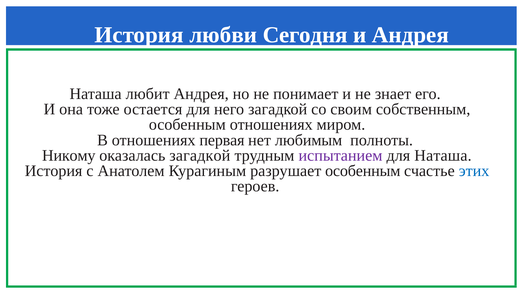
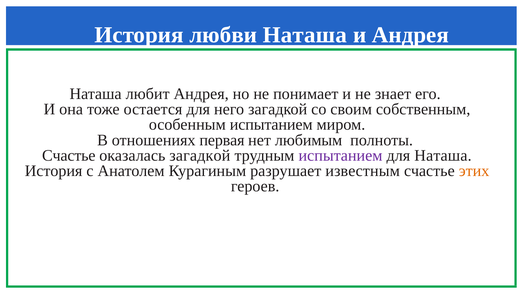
любви Сегодня: Сегодня -> Наташа
особенным отношениях: отношениях -> испытанием
Никому at (69, 156): Никому -> Счастье
разрушает особенным: особенным -> известным
этих colour: blue -> orange
